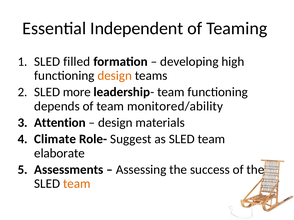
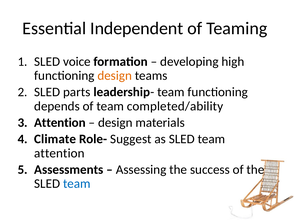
filled: filled -> voice
more: more -> parts
monitored/ability: monitored/ability -> completed/ability
elaborate at (59, 153): elaborate -> attention
team at (77, 184) colour: orange -> blue
